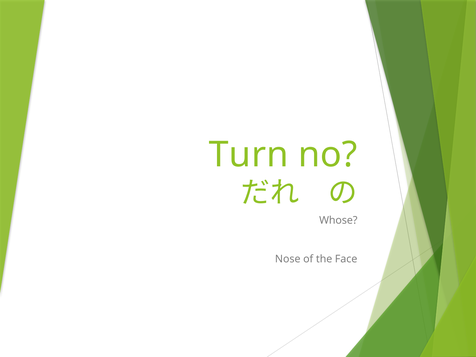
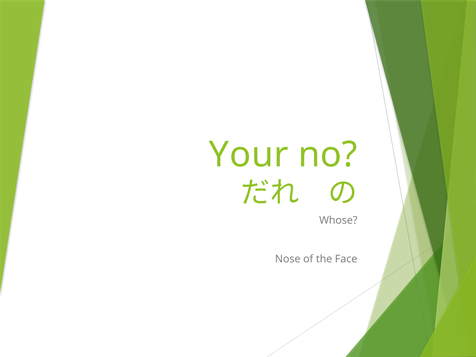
Turn: Turn -> Your
